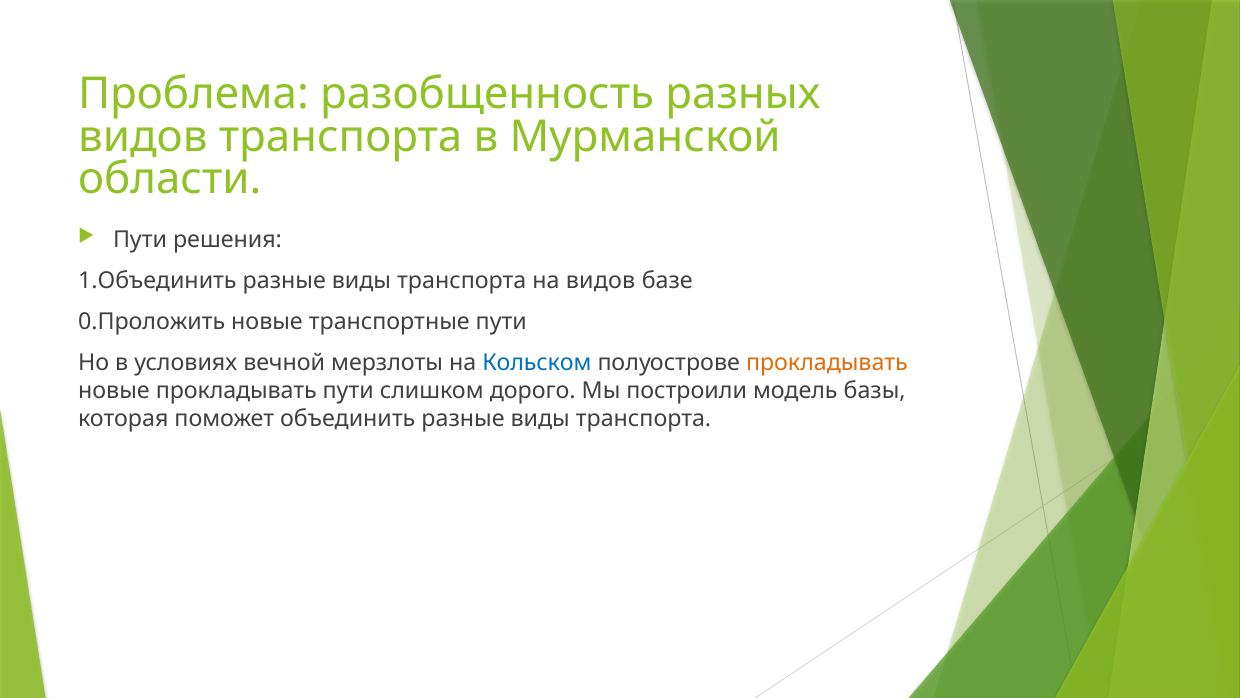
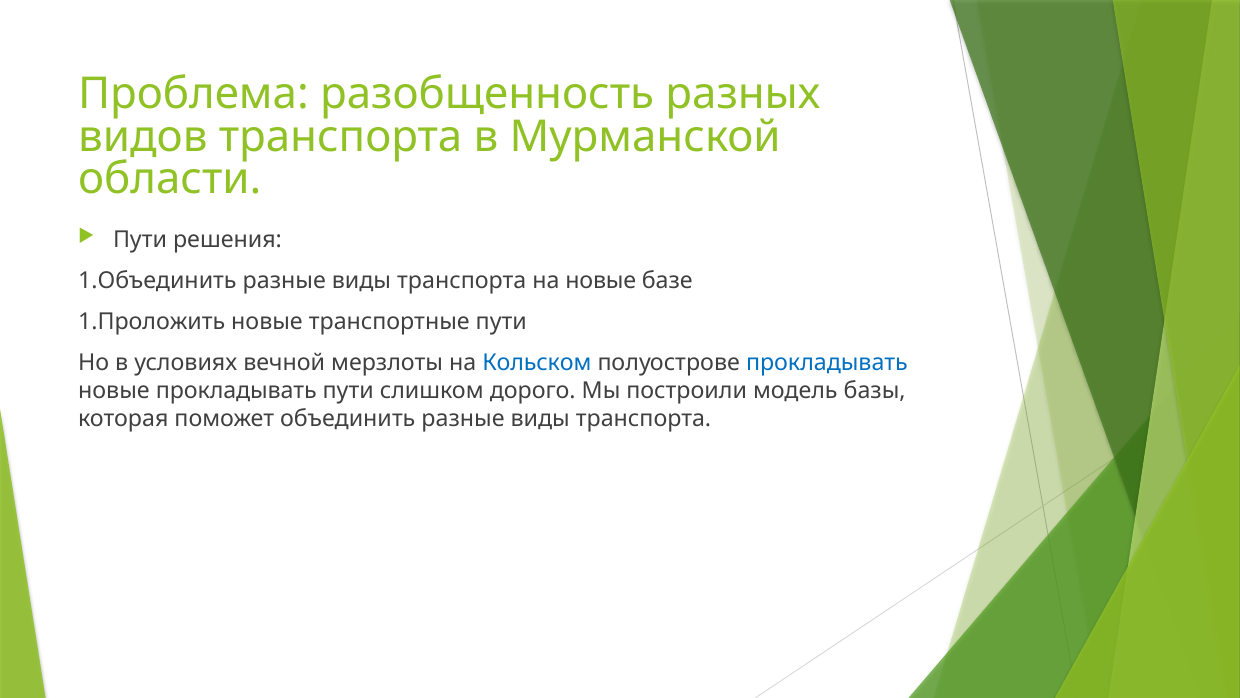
на видов: видов -> новые
0.Проложить: 0.Проложить -> 1.Проложить
прокладывать at (827, 362) colour: orange -> blue
